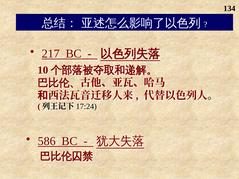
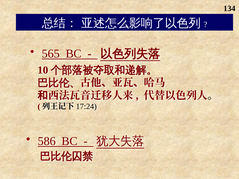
217: 217 -> 565
